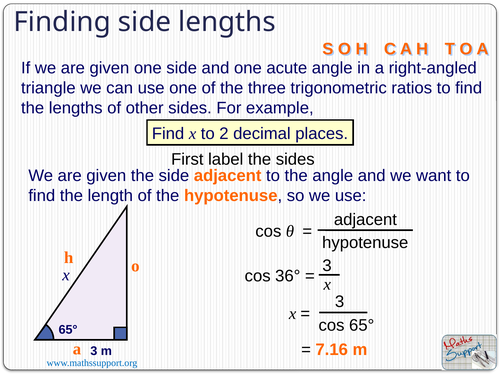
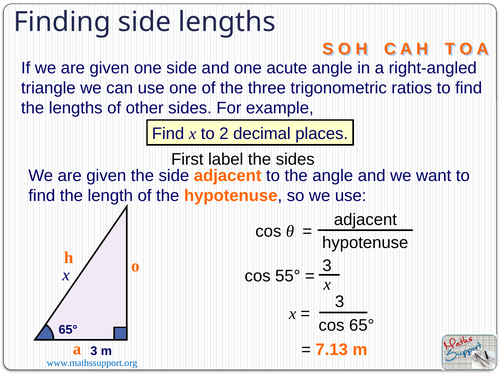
36°: 36° -> 55°
7.16: 7.16 -> 7.13
